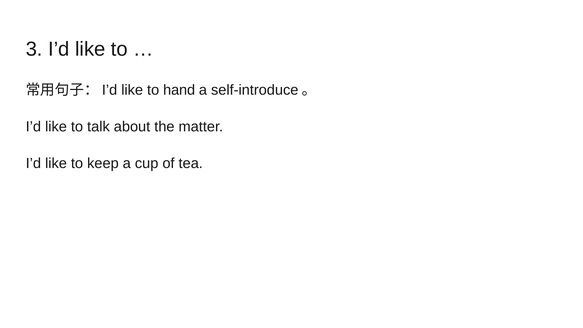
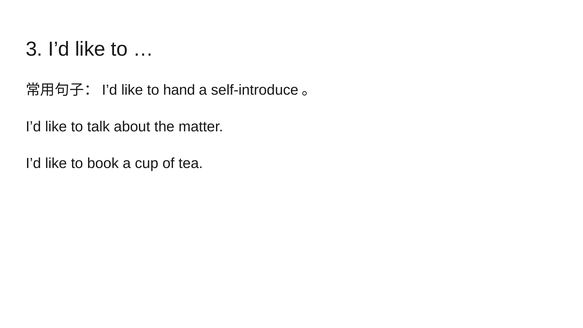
keep: keep -> book
